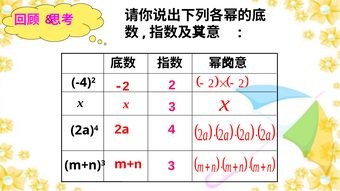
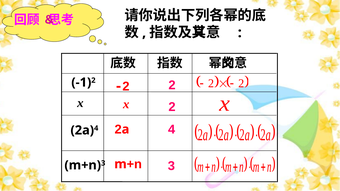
-4: -4 -> -1
x 3: 3 -> 2
